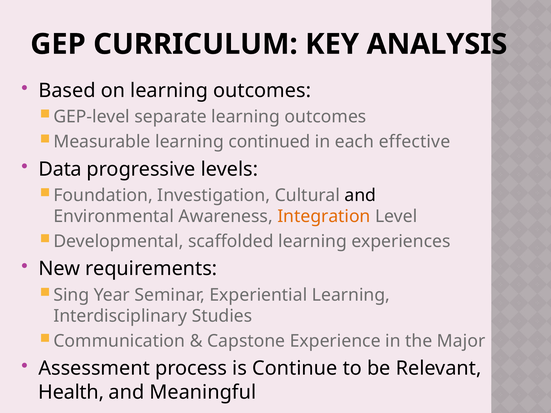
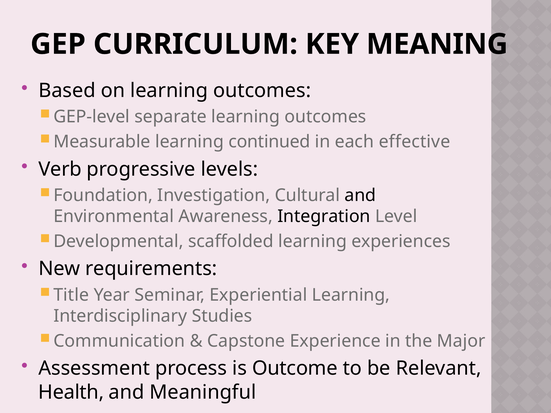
ANALYSIS: ANALYSIS -> MEANING
Data: Data -> Verb
Integration colour: orange -> black
Sing: Sing -> Title
Continue: Continue -> Outcome
